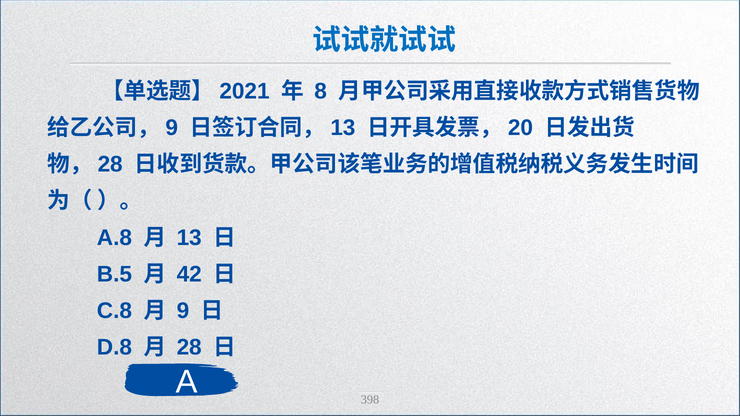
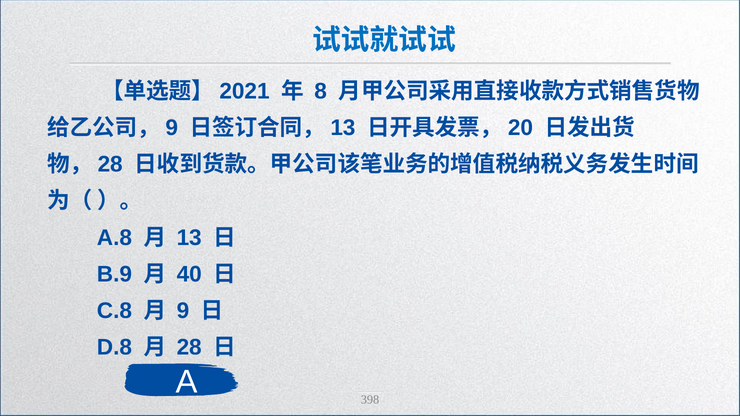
B.5: B.5 -> B.9
42: 42 -> 40
